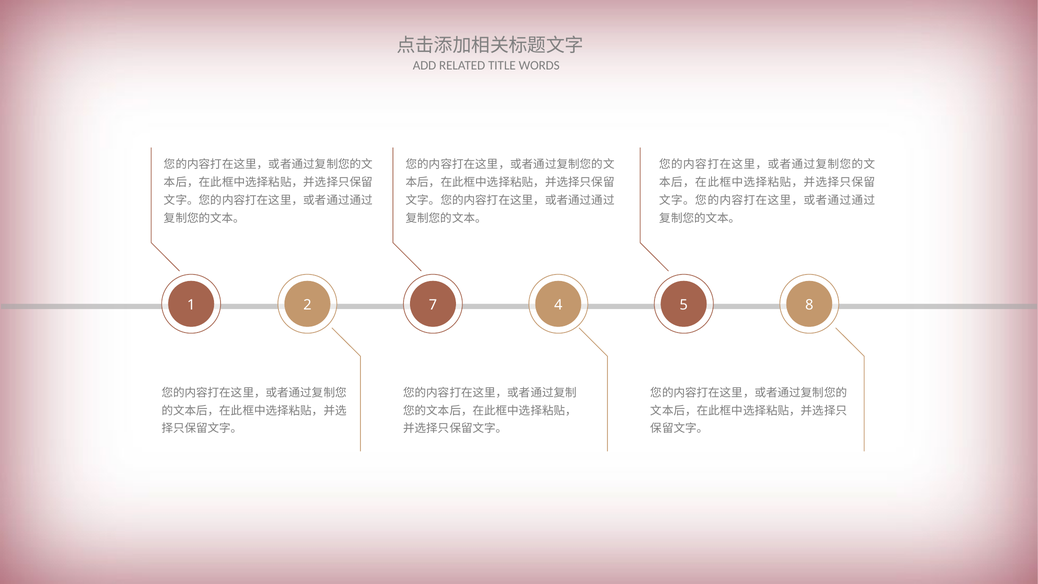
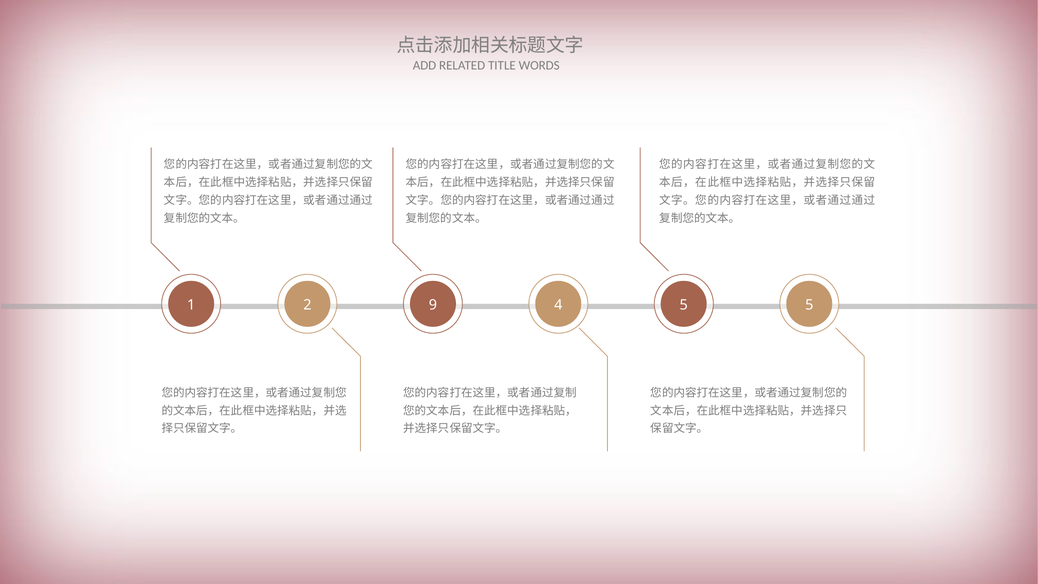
7: 7 -> 9
5 8: 8 -> 5
